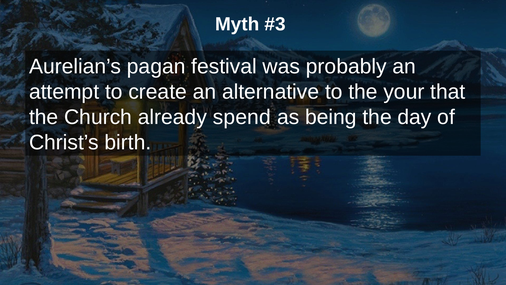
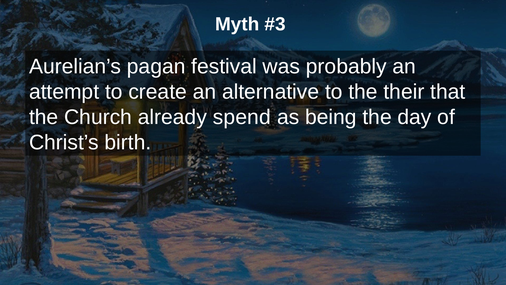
your: your -> their
